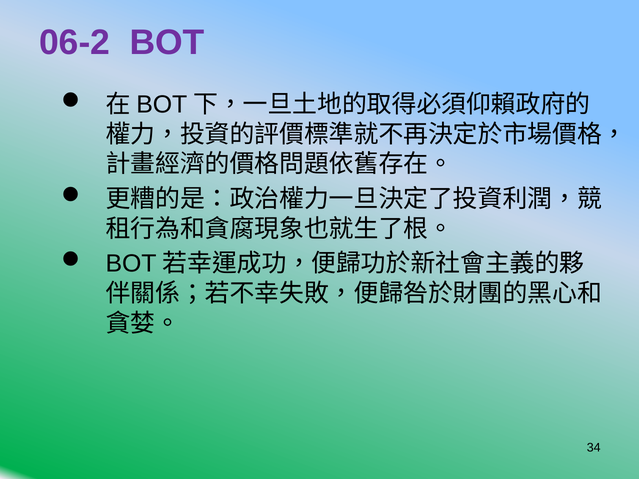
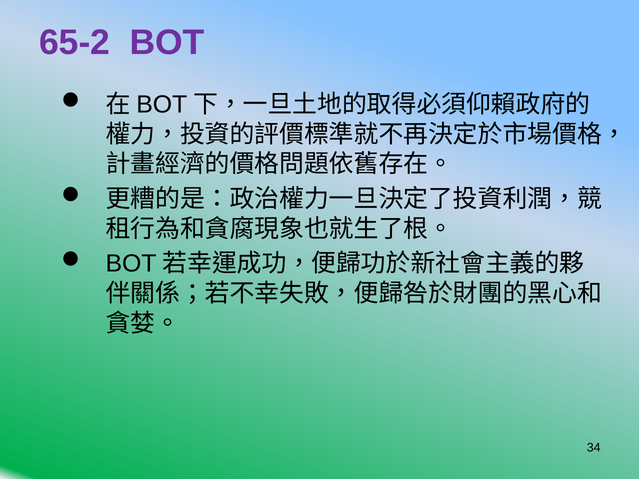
06-2: 06-2 -> 65-2
